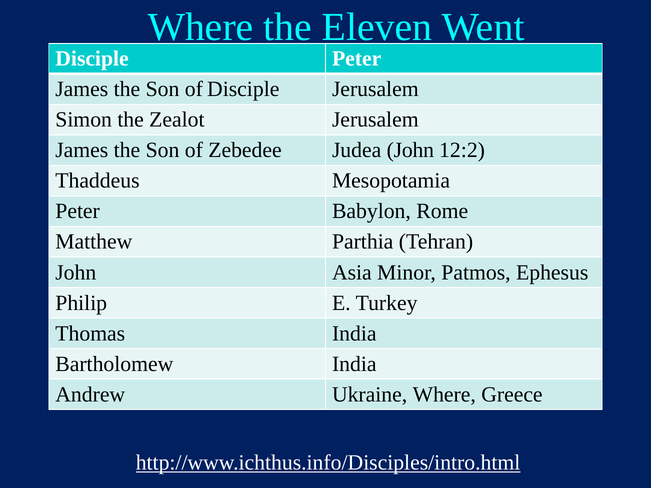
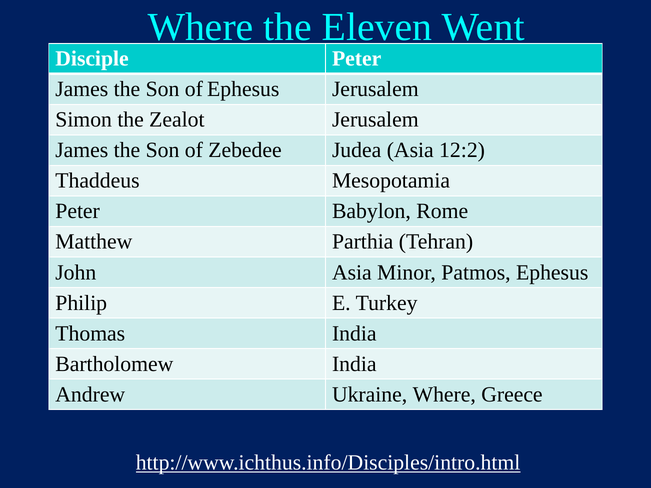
of Disciple: Disciple -> Ephesus
Judea John: John -> Asia
